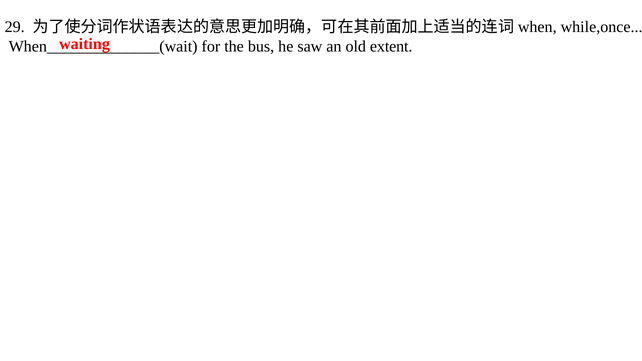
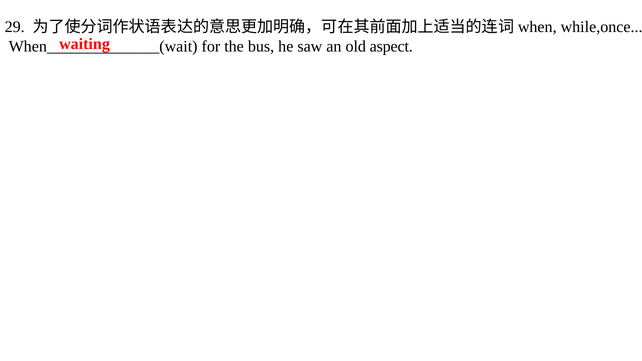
extent: extent -> aspect
